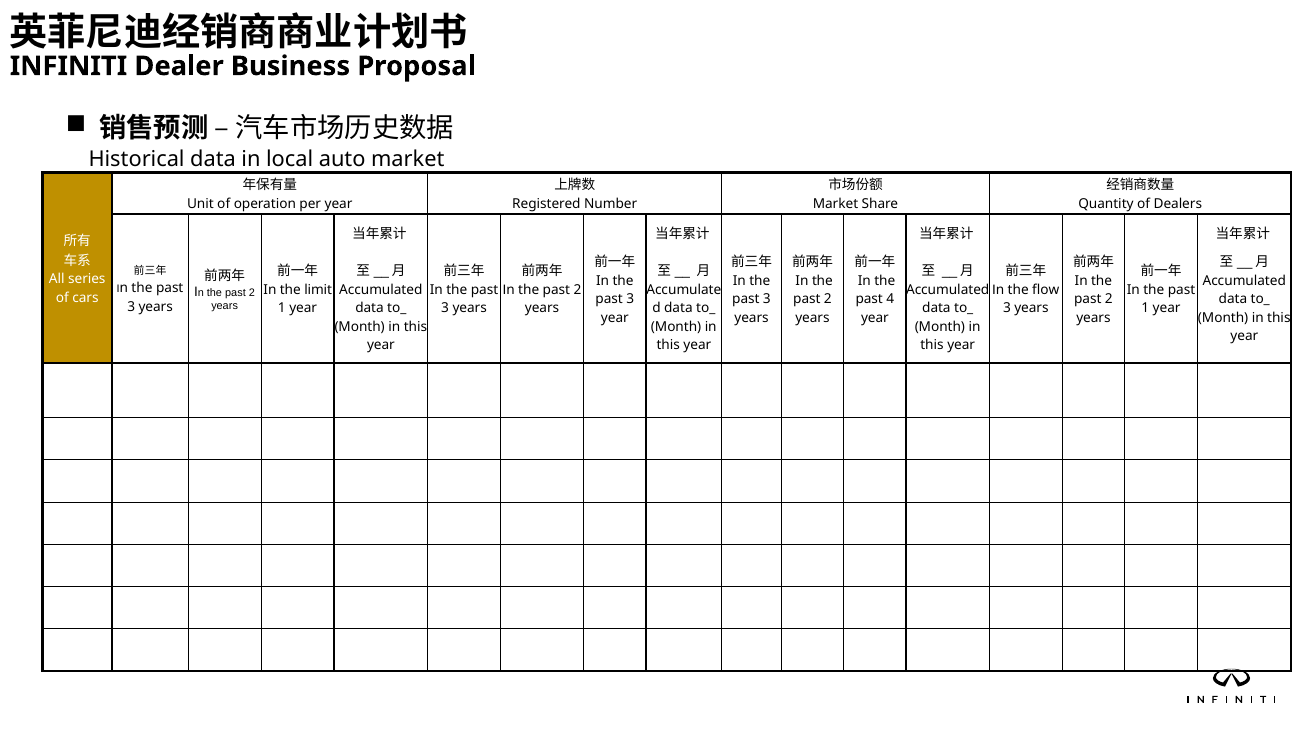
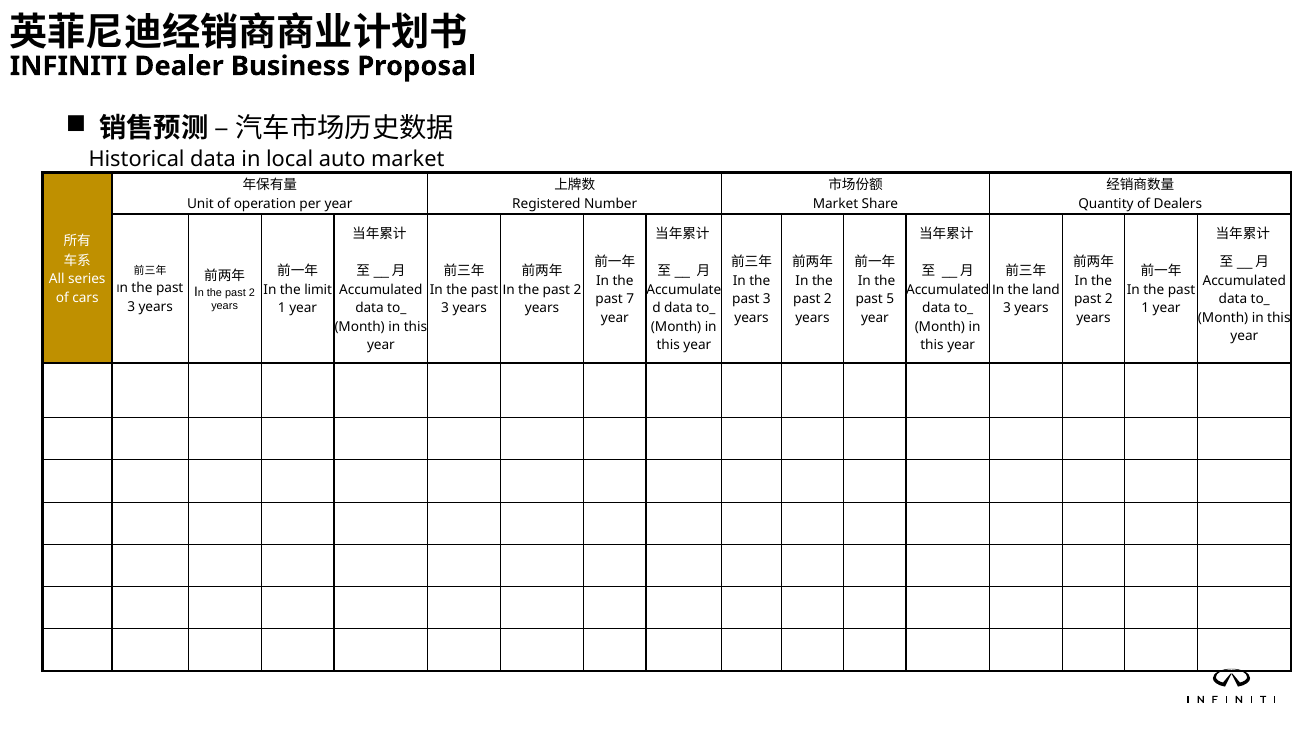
flow: flow -> land
3 at (630, 299): 3 -> 7
4: 4 -> 5
